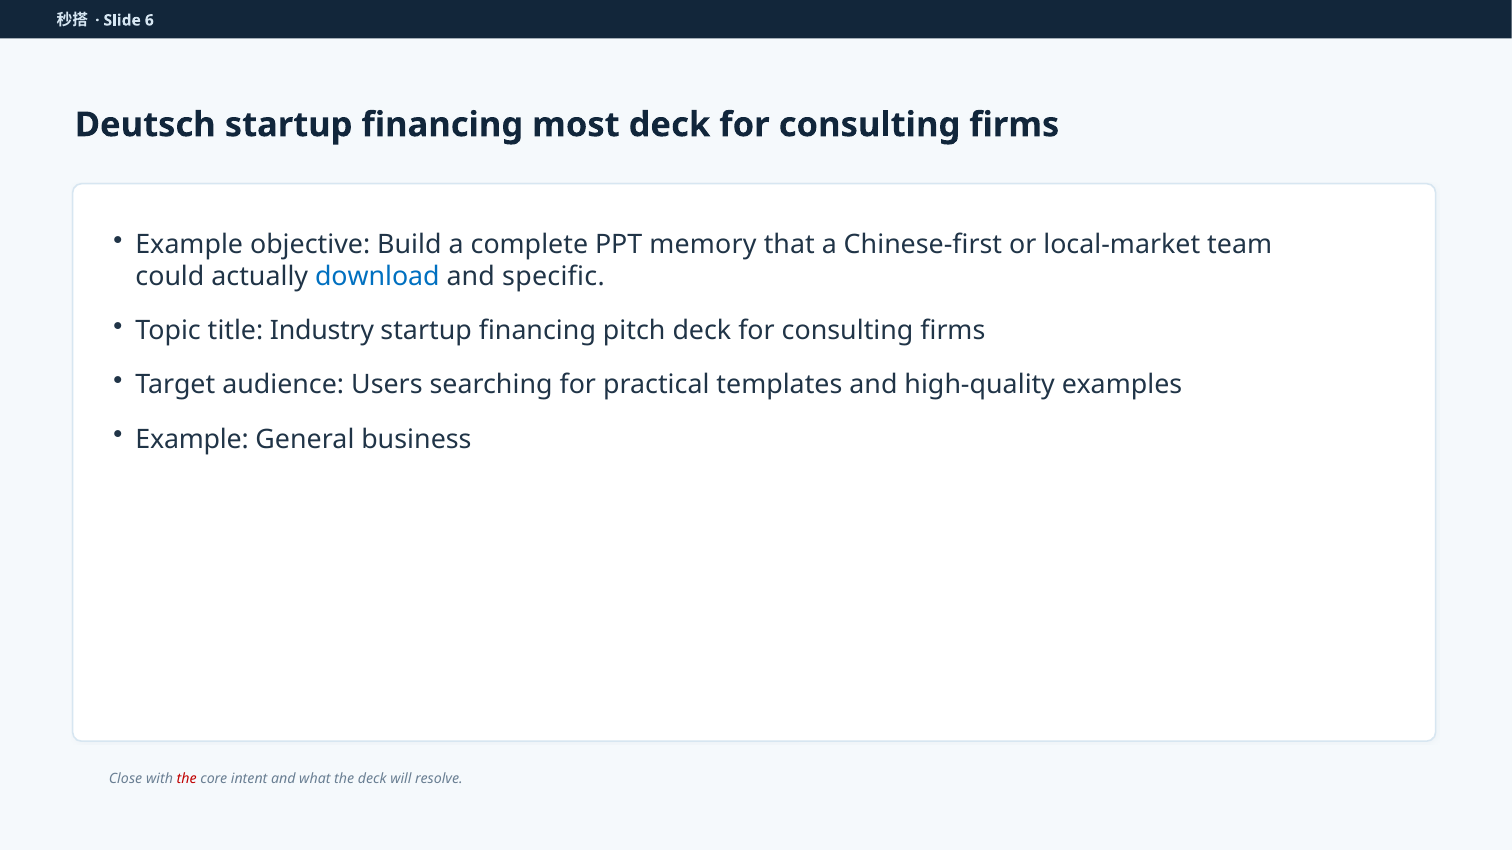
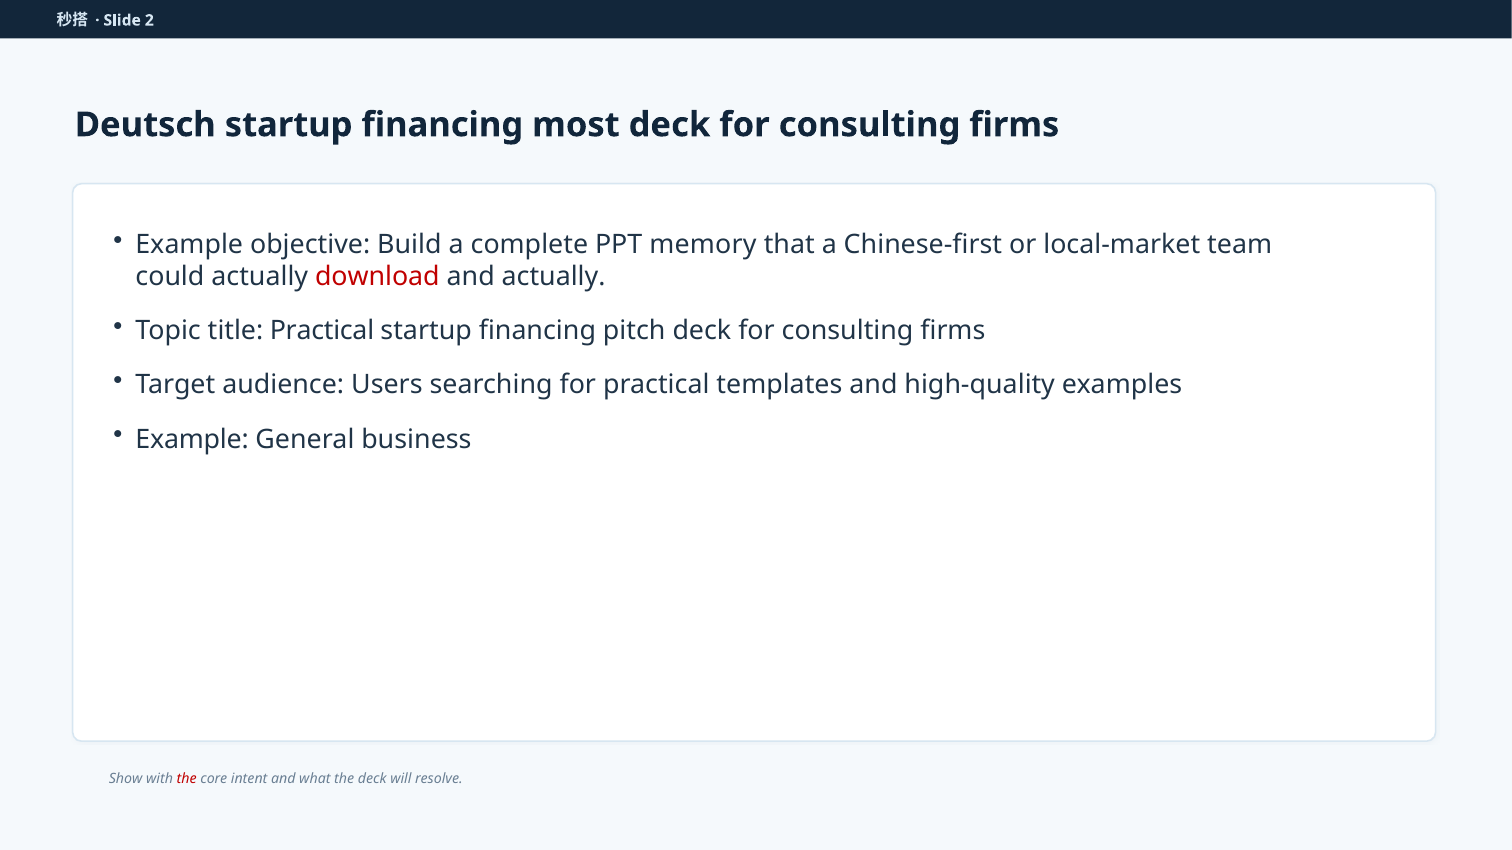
6: 6 -> 2
download colour: blue -> red
and specific: specific -> actually
title Industry: Industry -> Practical
Close: Close -> Show
